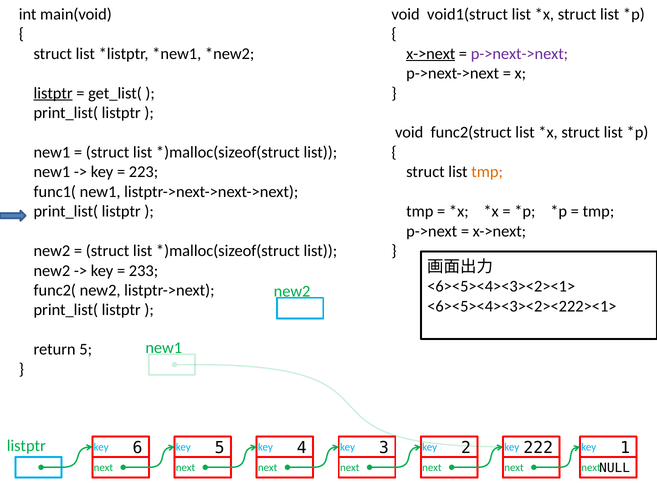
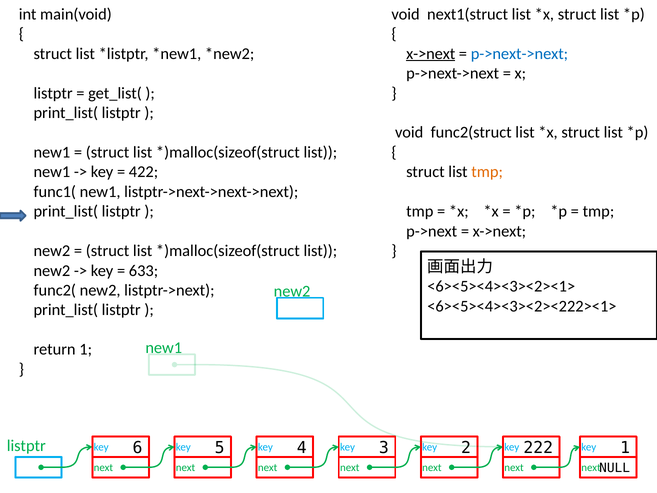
void1(struct: void1(struct -> next1(struct
p->next->next at (519, 54) colour: purple -> blue
listptr at (53, 93) underline: present -> none
223: 223 -> 422
233: 233 -> 633
return 5: 5 -> 1
